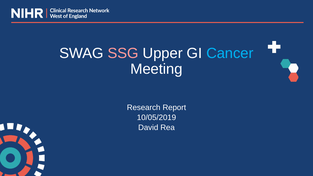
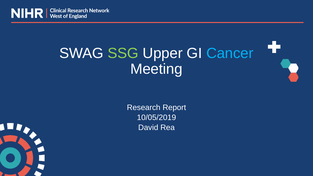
SSG colour: pink -> light green
